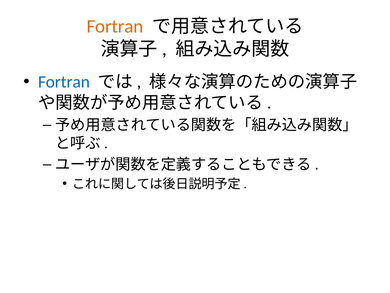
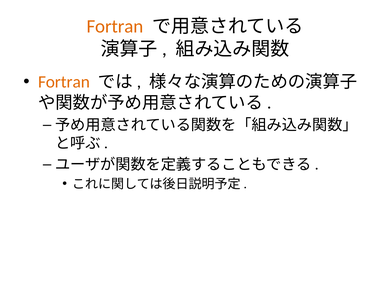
Fortran at (64, 82) colour: blue -> orange
